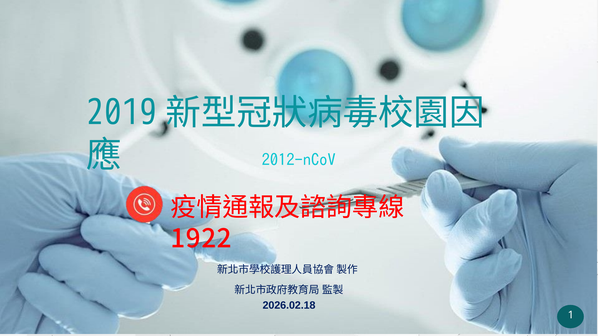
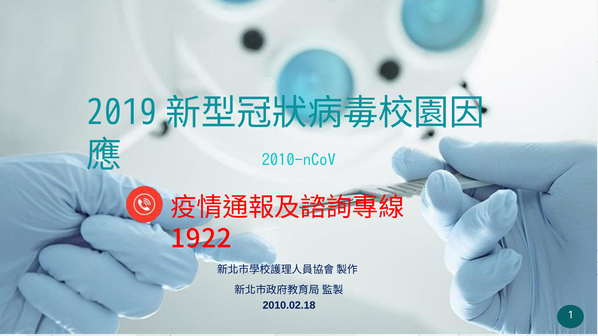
2012-nCoV: 2012-nCoV -> 2010-nCoV
2026.02.18: 2026.02.18 -> 2010.02.18
